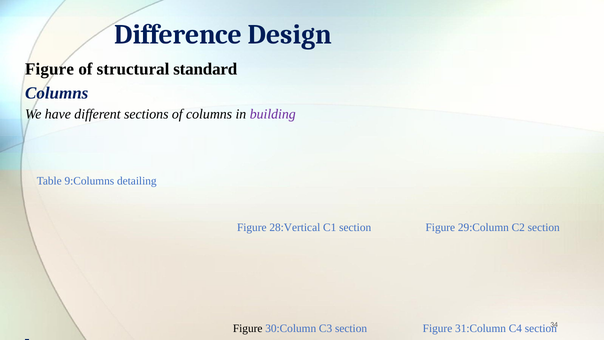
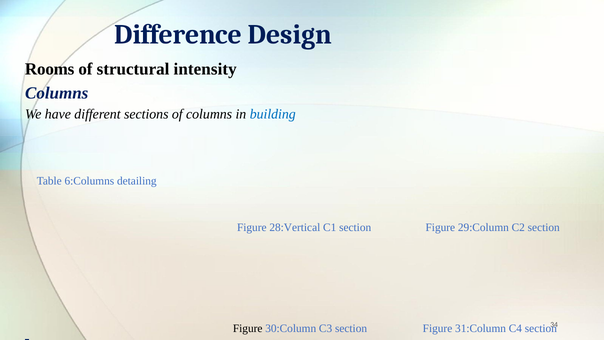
Figure at (50, 69): Figure -> Rooms
standard: standard -> intensity
building colour: purple -> blue
9:Columns: 9:Columns -> 6:Columns
